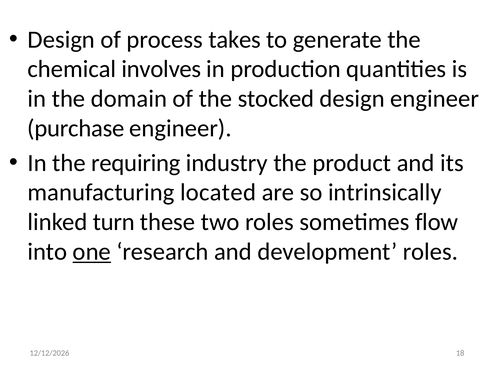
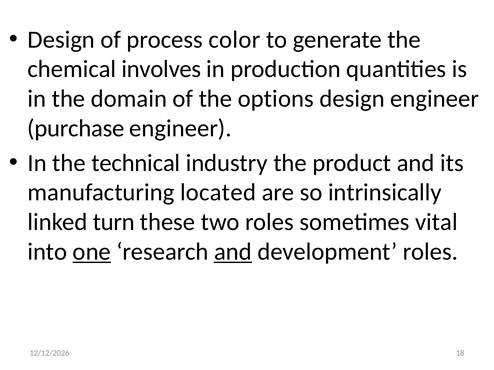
takes: takes -> color
stocked: stocked -> options
requiring: requiring -> technical
flow: flow -> vital
and at (233, 252) underline: none -> present
